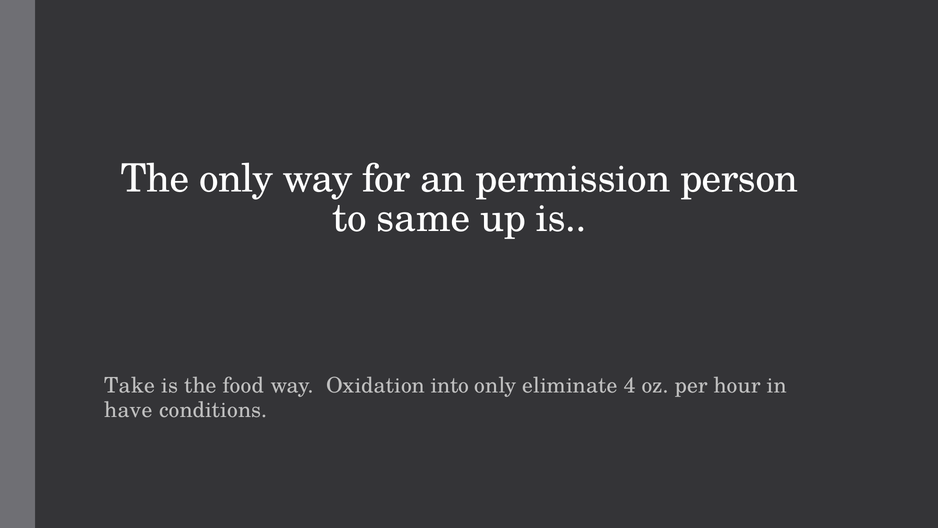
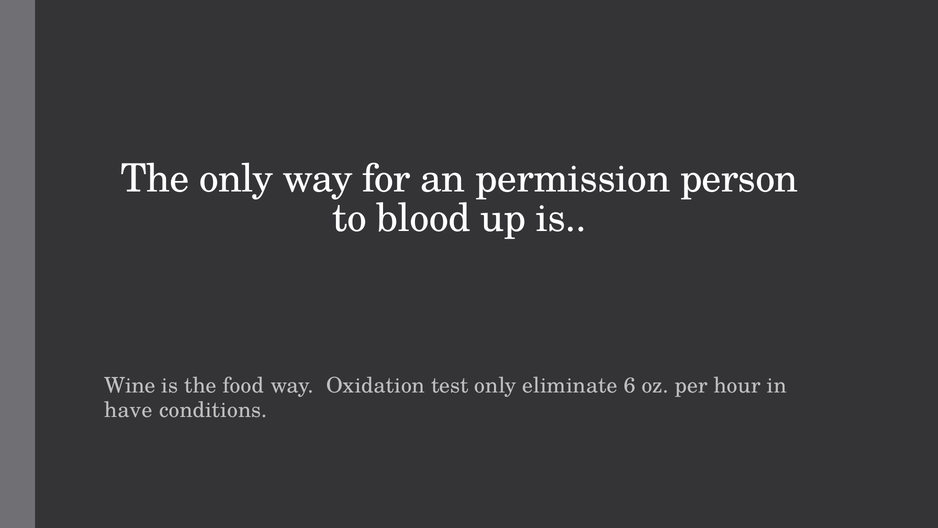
same: same -> blood
Take: Take -> Wine
into: into -> test
4: 4 -> 6
